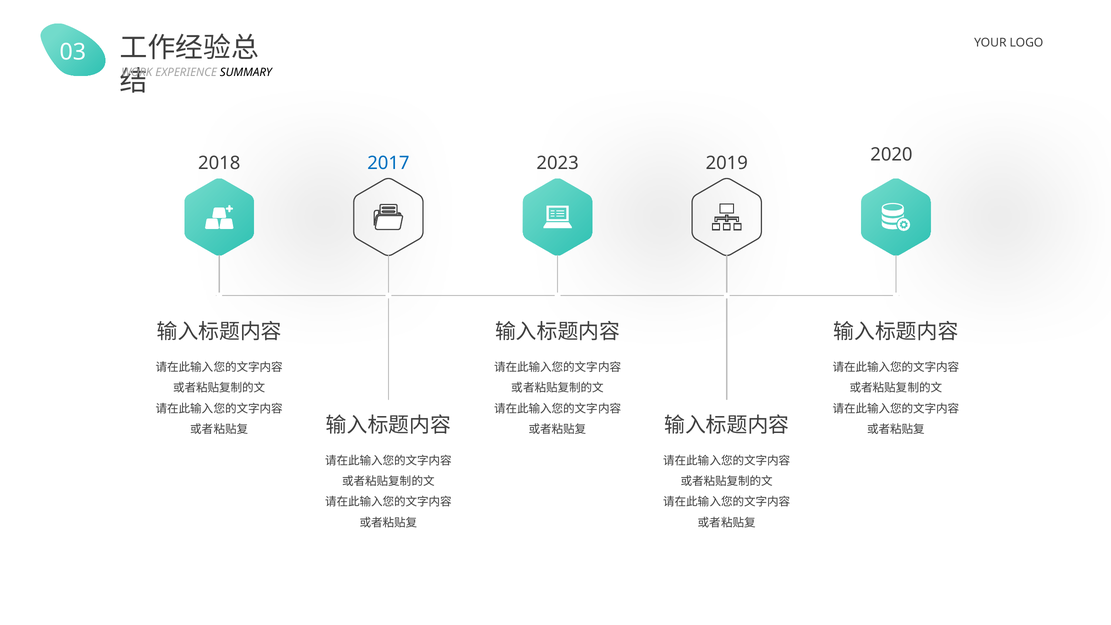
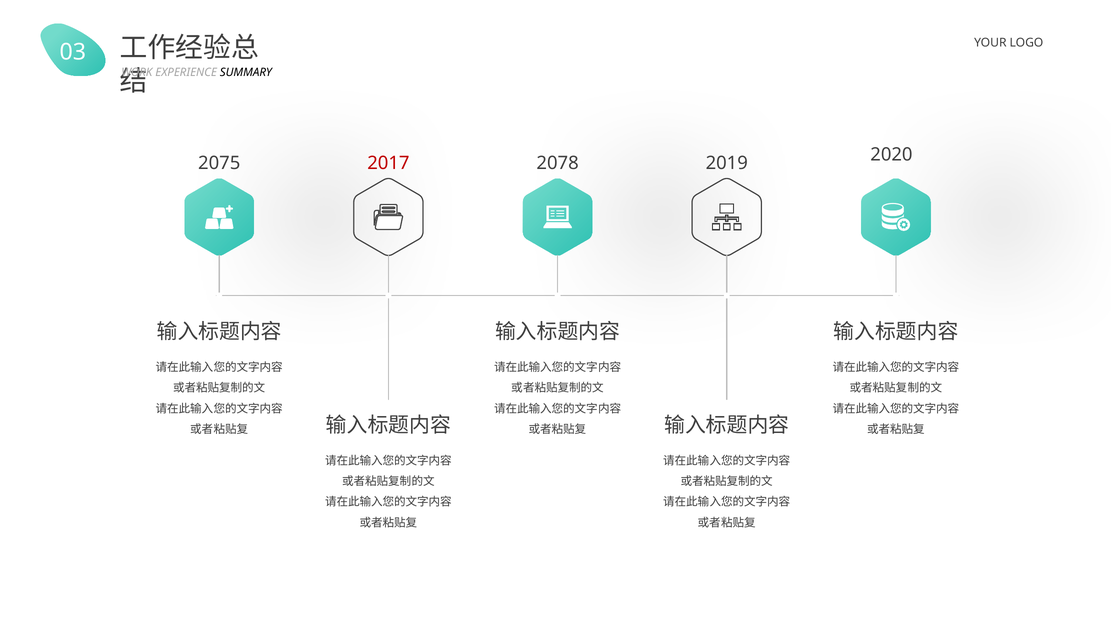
2018: 2018 -> 2075
2017 colour: blue -> red
2023: 2023 -> 2078
